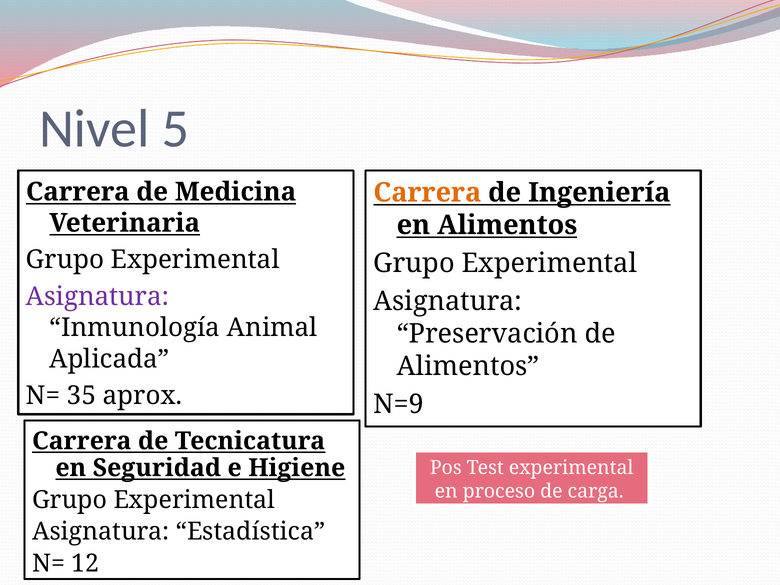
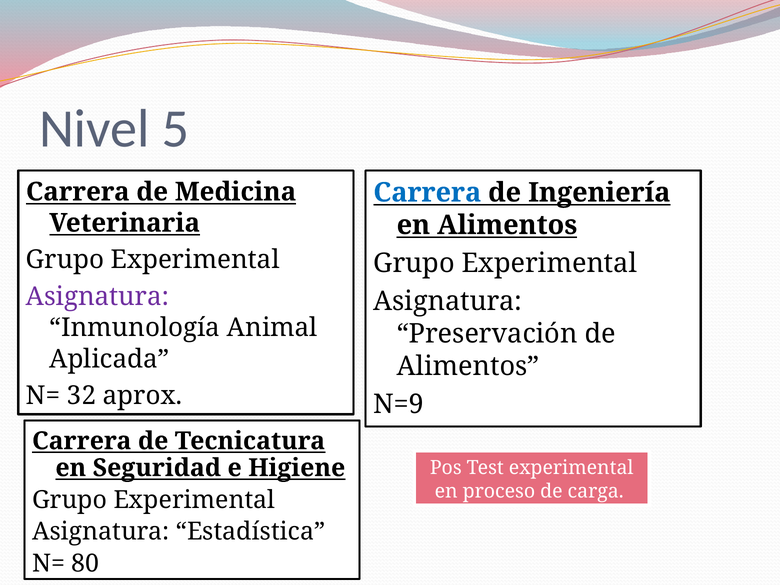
Carrera at (427, 193) colour: orange -> blue
35: 35 -> 32
12: 12 -> 80
